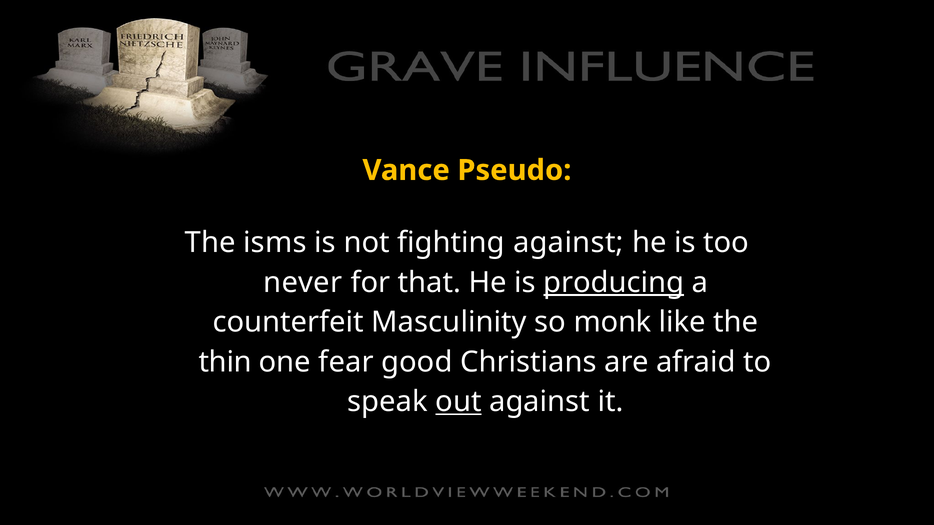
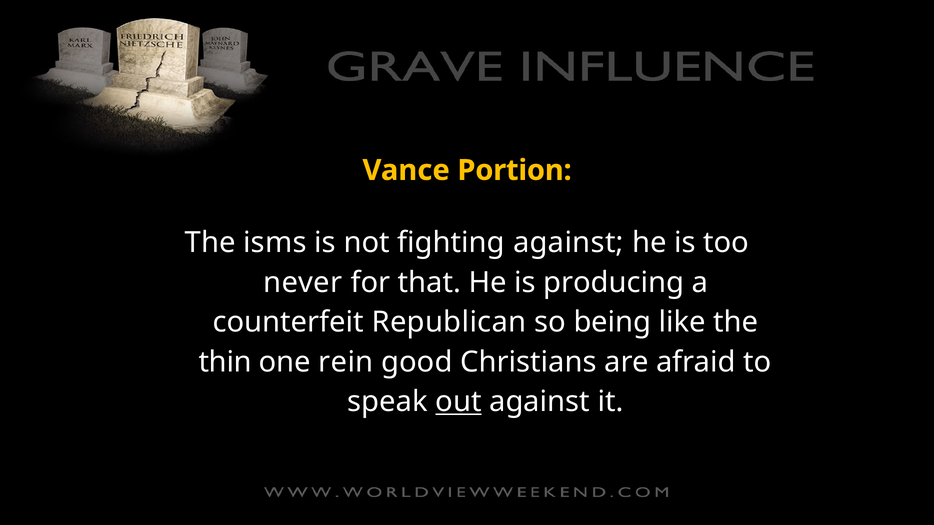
Pseudo: Pseudo -> Portion
producing underline: present -> none
Masculinity: Masculinity -> Republican
monk: monk -> being
fear: fear -> rein
